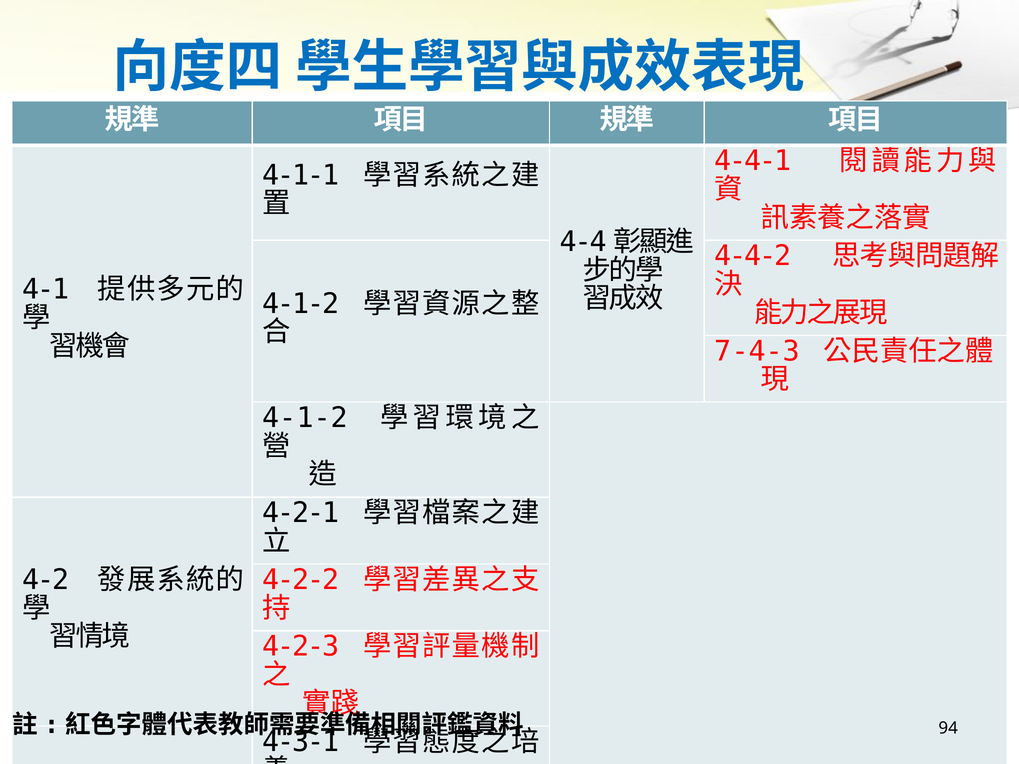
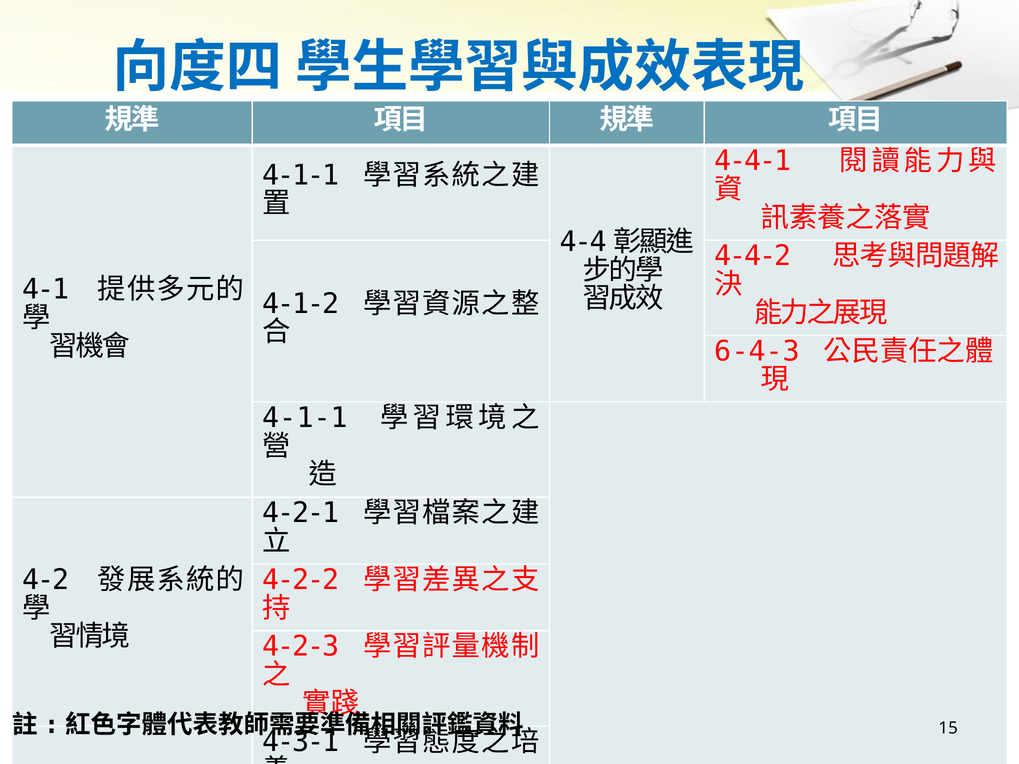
7-4-3: 7-4-3 -> 6-4-3
4-1-2 at (305, 418): 4-1-2 -> 4-1-1
94: 94 -> 15
